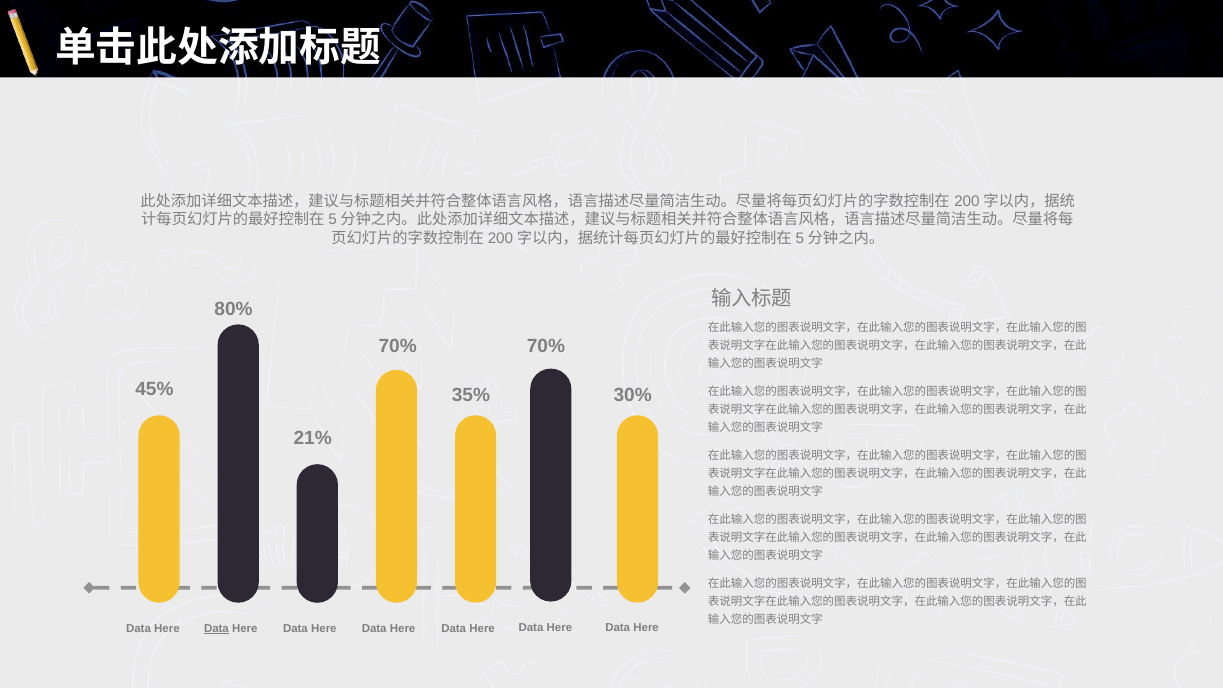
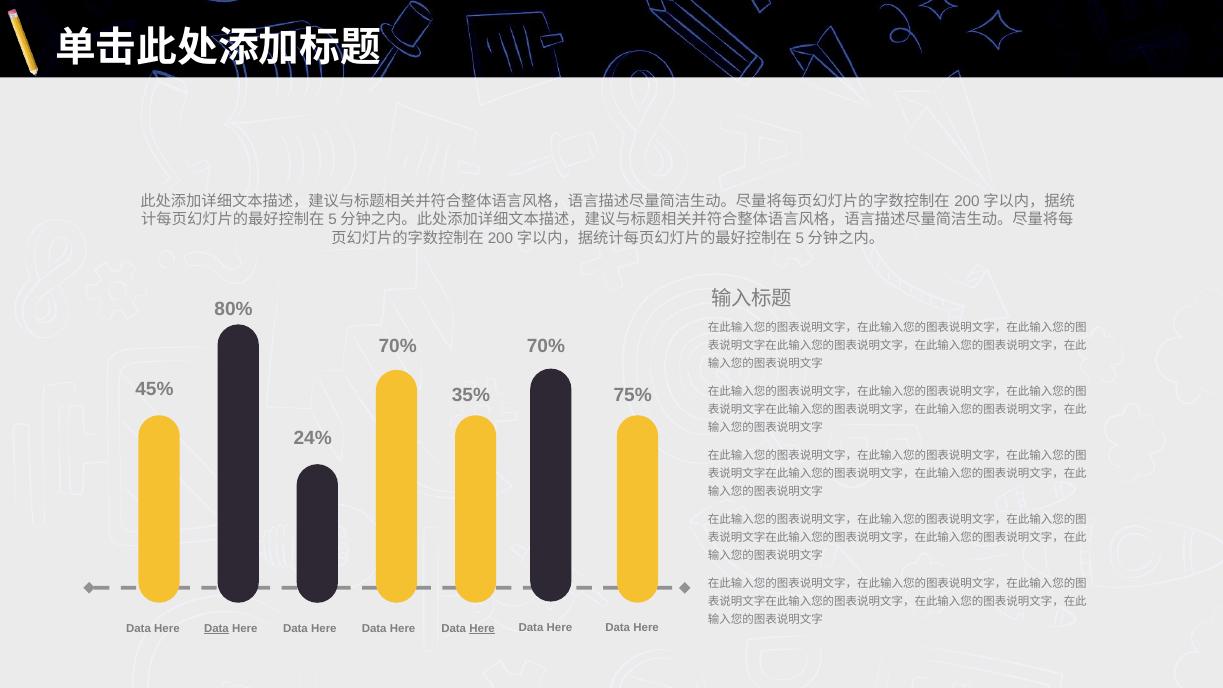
30%: 30% -> 75%
21%: 21% -> 24%
Here at (482, 628) underline: none -> present
